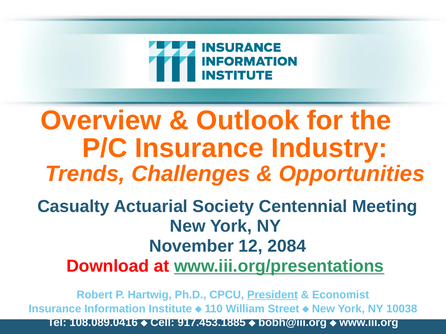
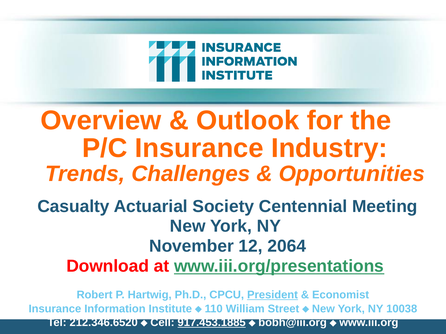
2084: 2084 -> 2064
108.089.0416: 108.089.0416 -> 212.346.6520
917.453.1885 underline: none -> present
